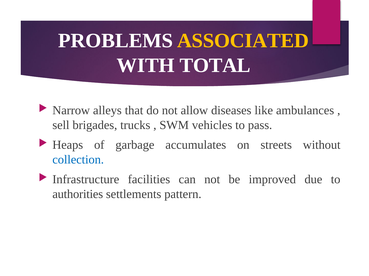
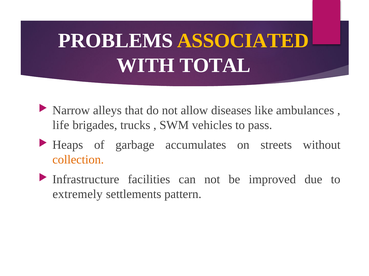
sell: sell -> life
collection colour: blue -> orange
authorities: authorities -> extremely
